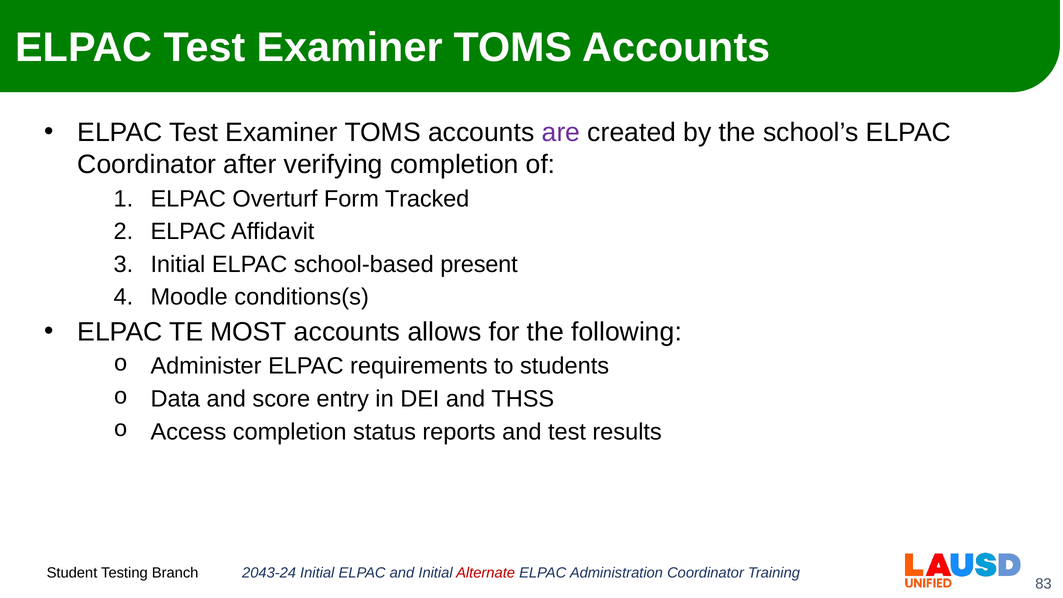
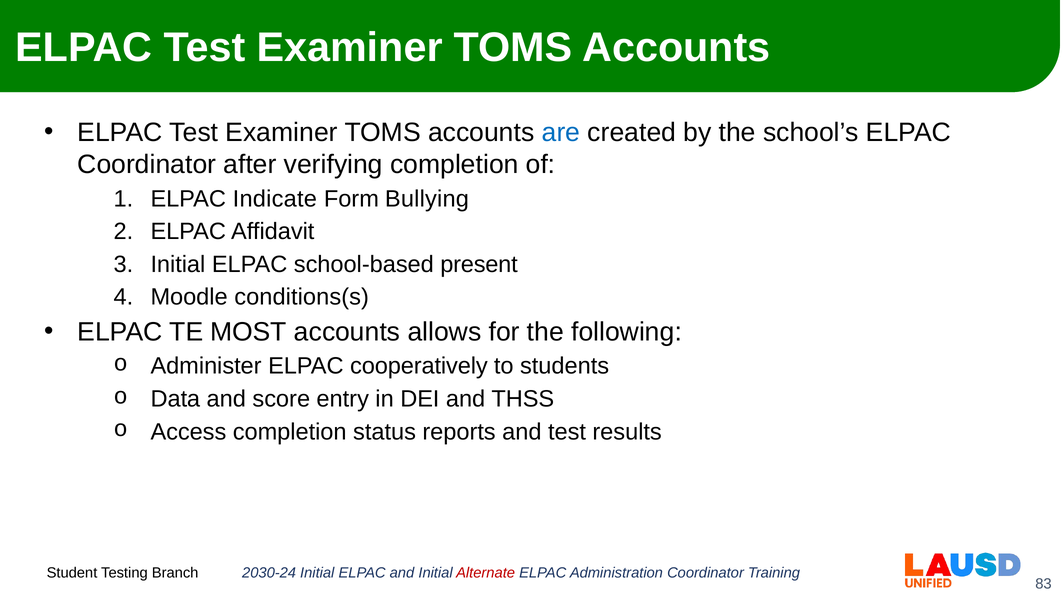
are colour: purple -> blue
Overturf: Overturf -> Indicate
Tracked: Tracked -> Bullying
requirements: requirements -> cooperatively
2043-24: 2043-24 -> 2030-24
